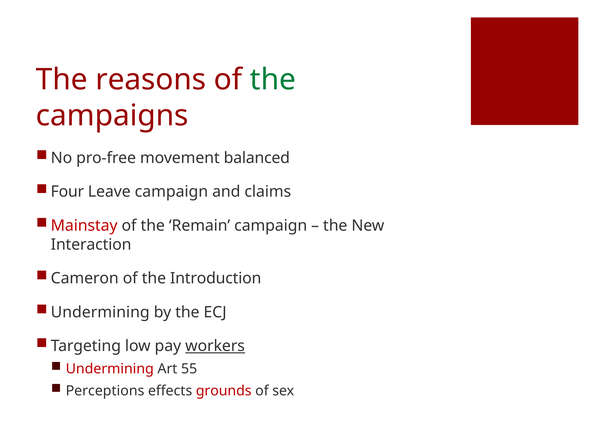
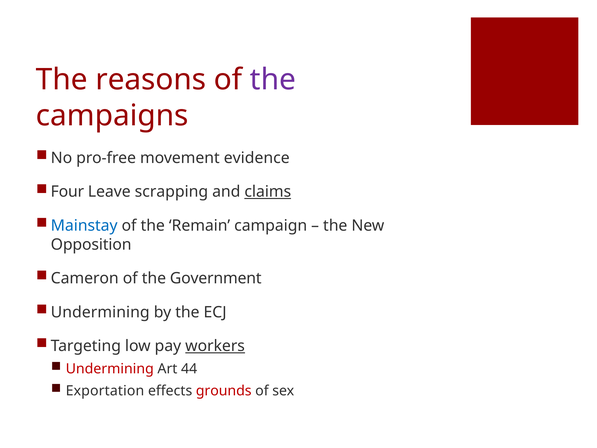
the at (273, 80) colour: green -> purple
balanced: balanced -> evidence
Leave campaign: campaign -> scrapping
claims underline: none -> present
Mainstay colour: red -> blue
Interaction: Interaction -> Opposition
Introduction: Introduction -> Government
55: 55 -> 44
Perceptions: Perceptions -> Exportation
